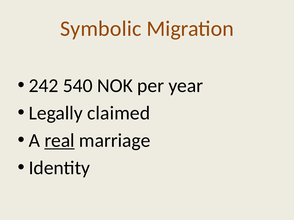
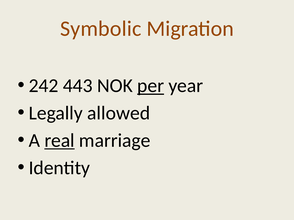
540: 540 -> 443
per underline: none -> present
claimed: claimed -> allowed
